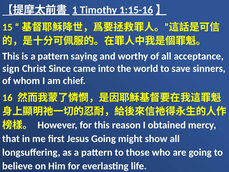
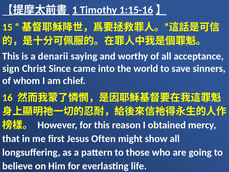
is a pattern: pattern -> denarii
Jesus Going: Going -> Often
